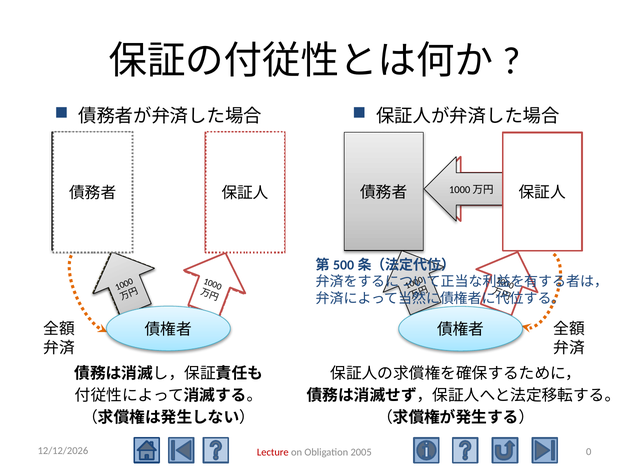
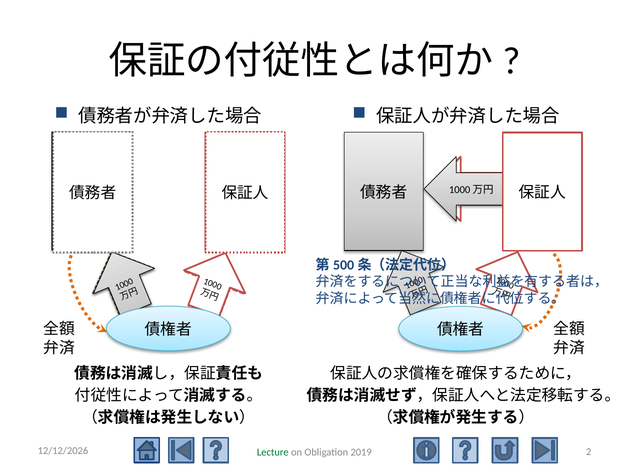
0 at (589, 452): 0 -> 2
Lecture colour: red -> green
2005: 2005 -> 2019
